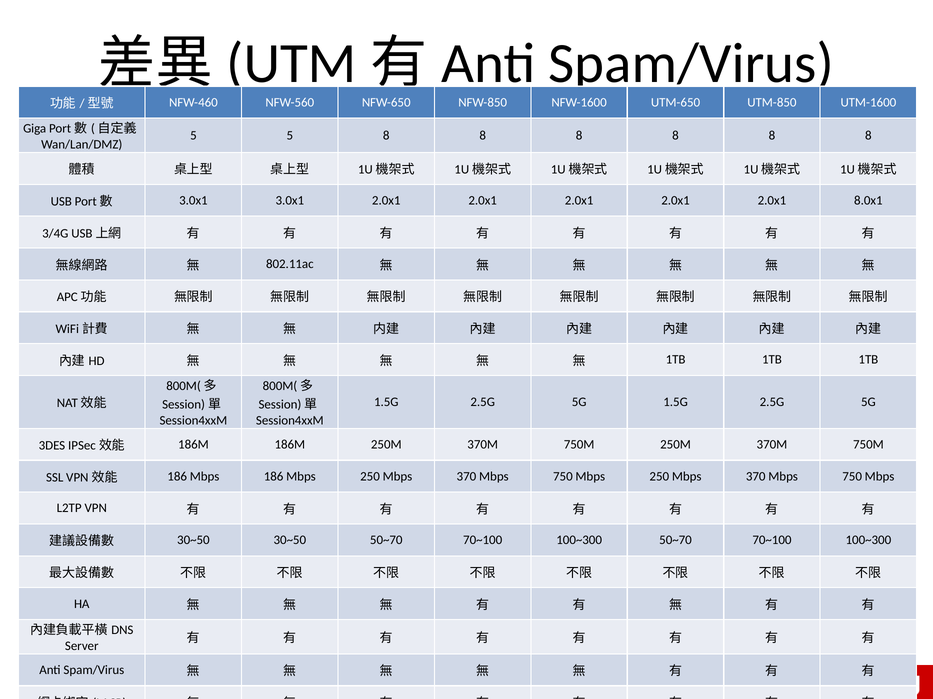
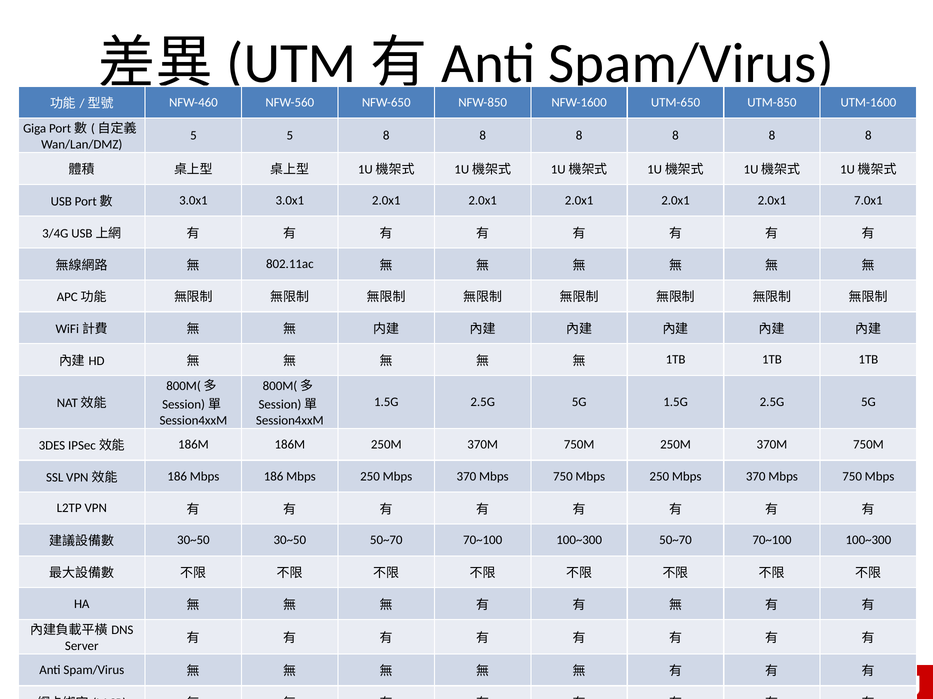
8.0x1: 8.0x1 -> 7.0x1
